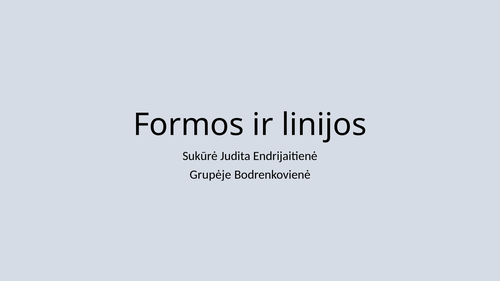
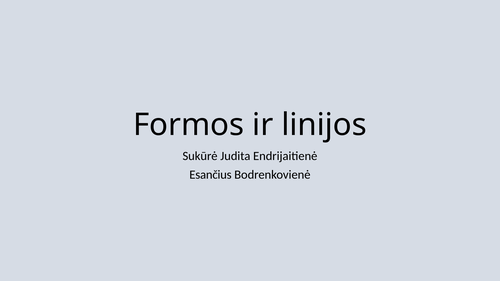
Grupėje: Grupėje -> Esančius
